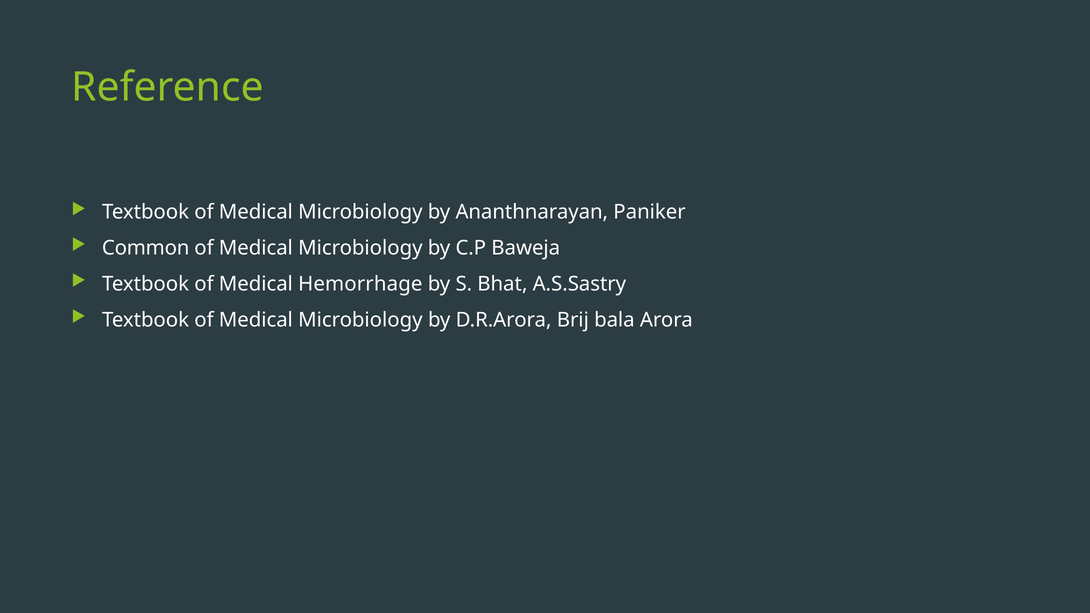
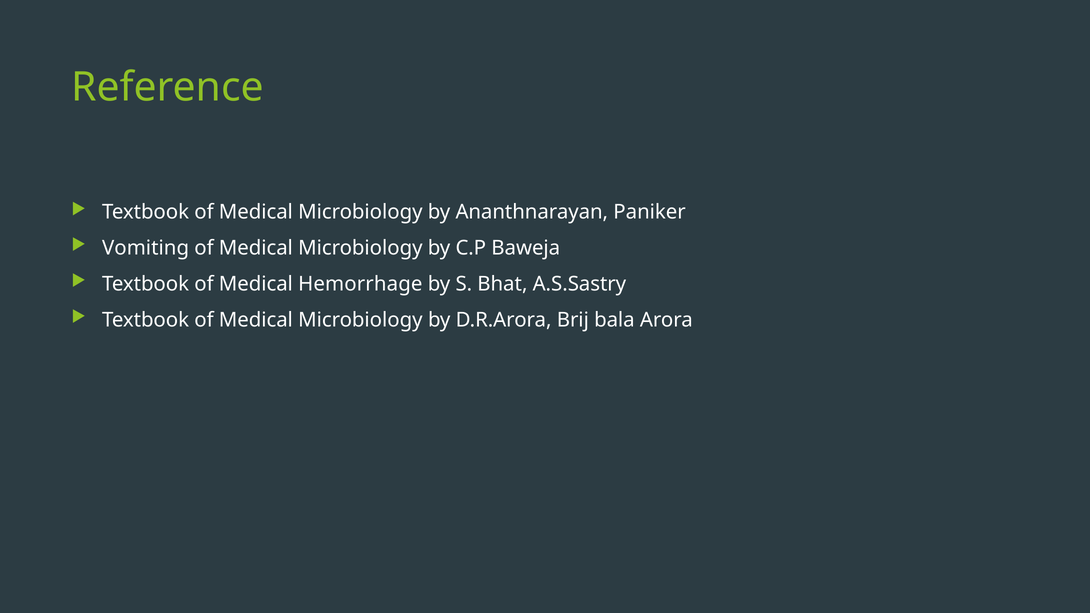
Common: Common -> Vomiting
